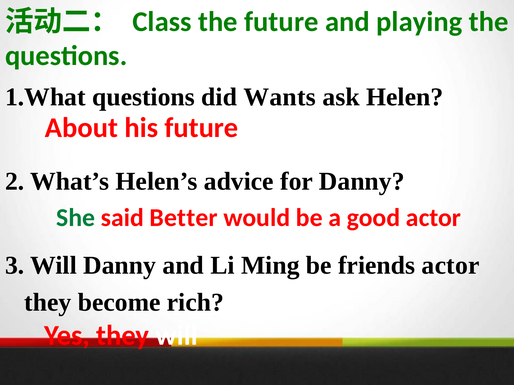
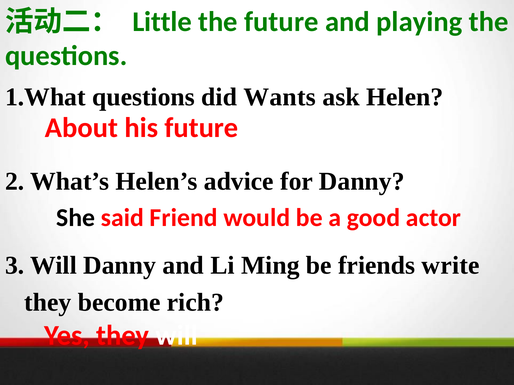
Class: Class -> Little
She colour: green -> black
Better: Better -> Friend
friends actor: actor -> write
